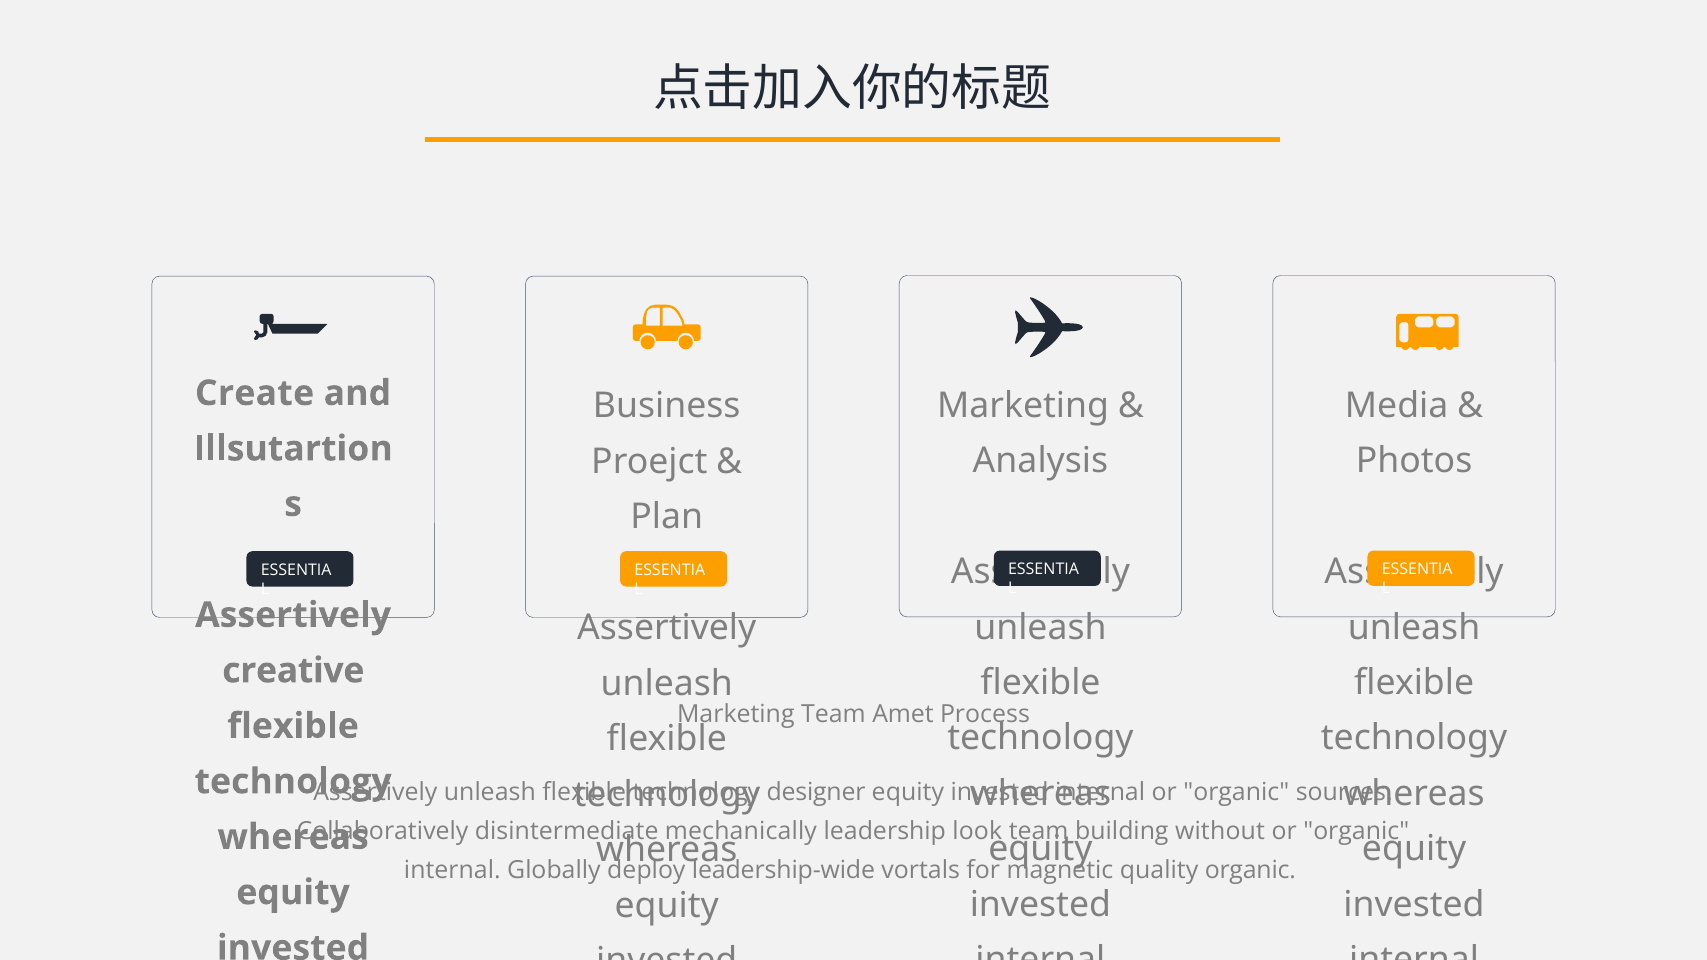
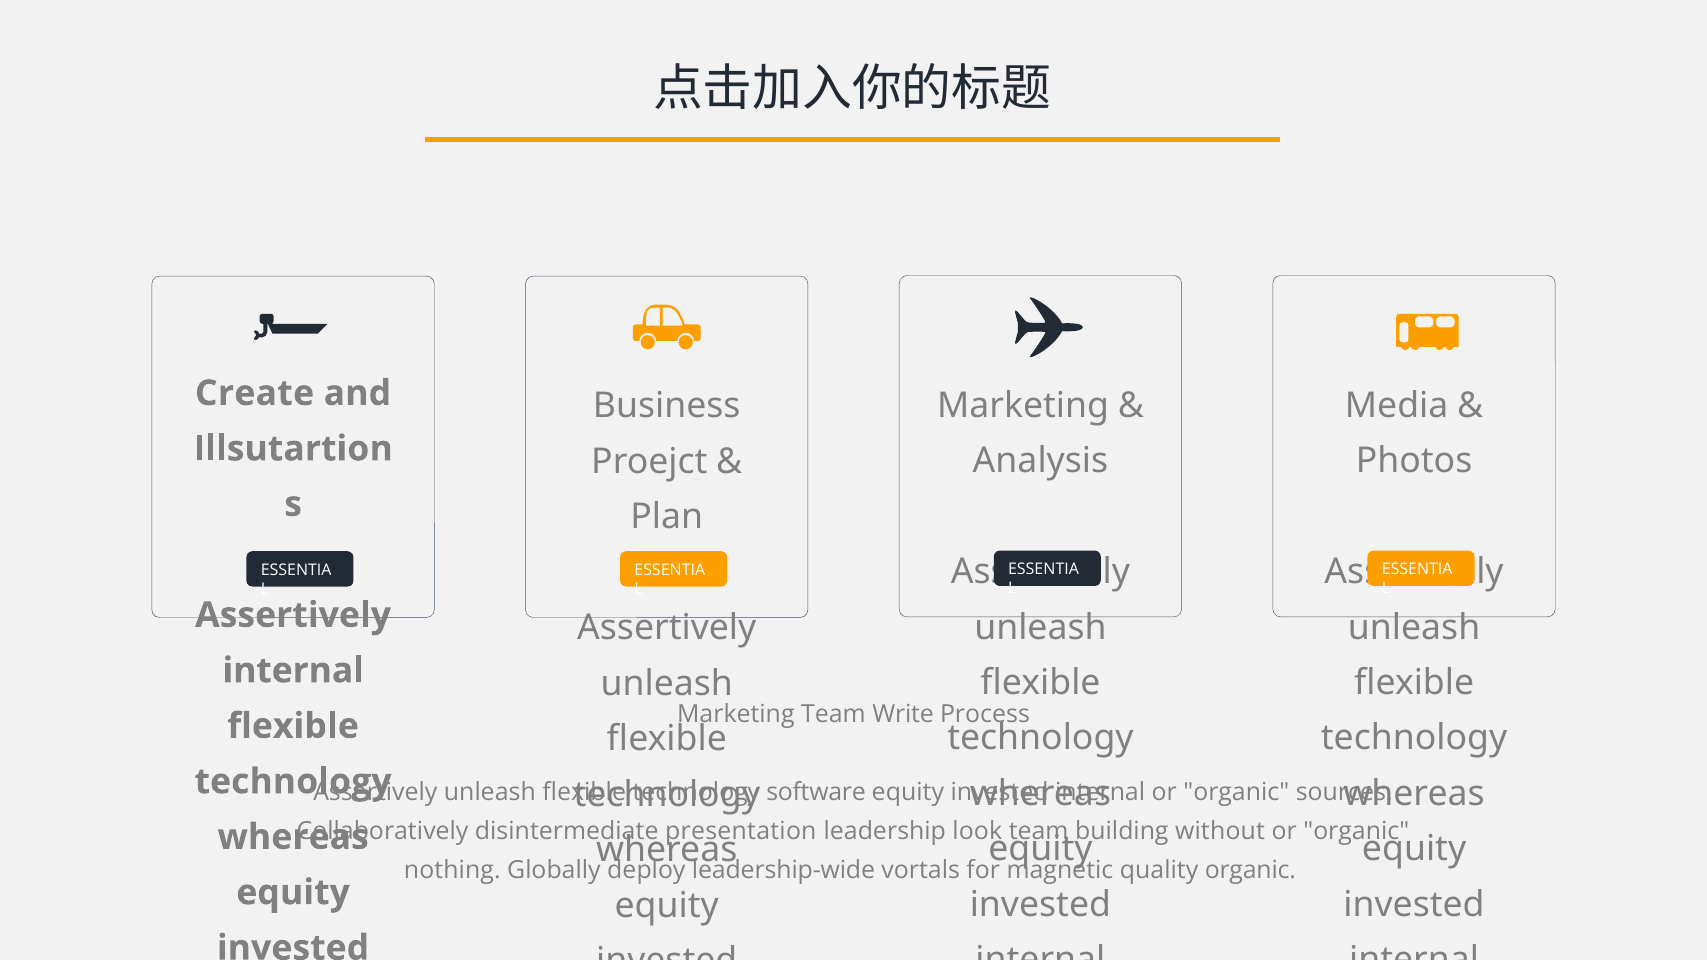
creative at (293, 671): creative -> internal
Amet: Amet -> Write
designer: designer -> software
mechanically: mechanically -> presentation
internal at (452, 870): internal -> nothing
